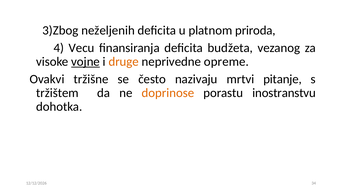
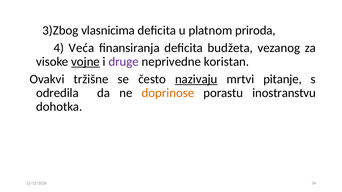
neželjenih: neželjenih -> vlasnicima
Vecu: Vecu -> Veća
druge colour: orange -> purple
opreme: opreme -> koristan
nazivaju underline: none -> present
tržištem: tržištem -> odredila
